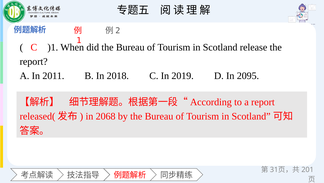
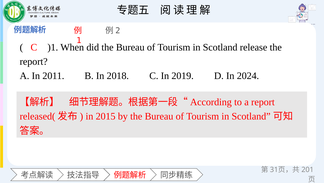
2095: 2095 -> 2024
2068: 2068 -> 2015
